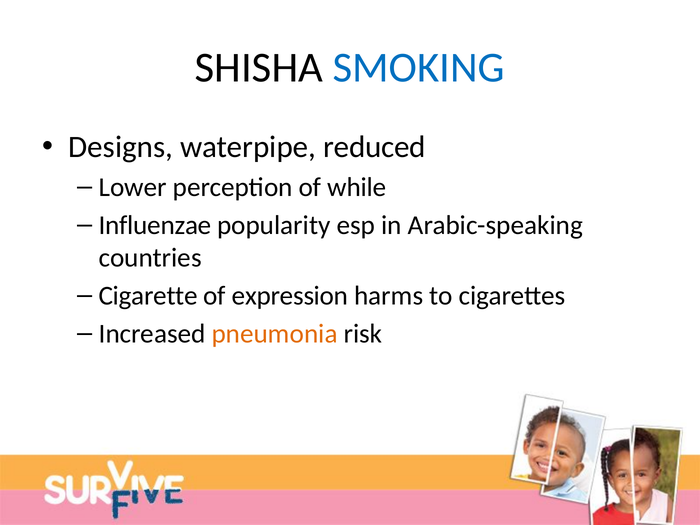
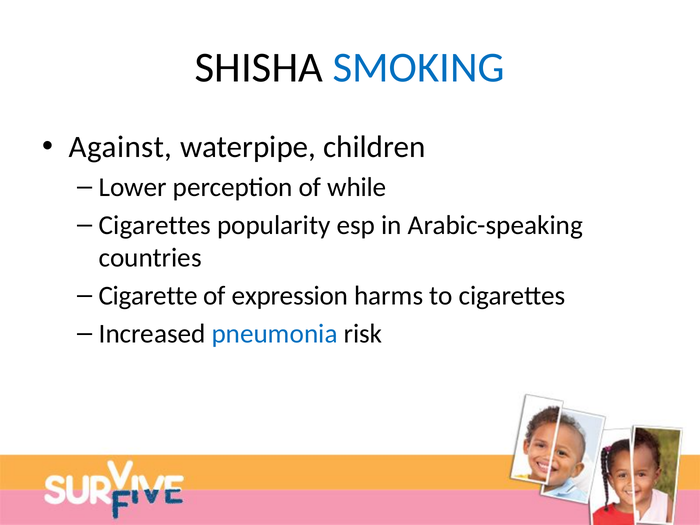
Designs: Designs -> Against
reduced: reduced -> children
Influenzae at (155, 225): Influenzae -> Cigarettes
pneumonia colour: orange -> blue
